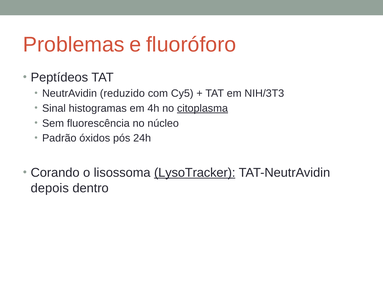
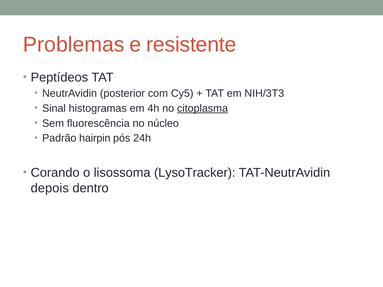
fluoróforo: fluoróforo -> resistente
reduzido: reduzido -> posterior
óxidos: óxidos -> hairpin
LysoTracker underline: present -> none
